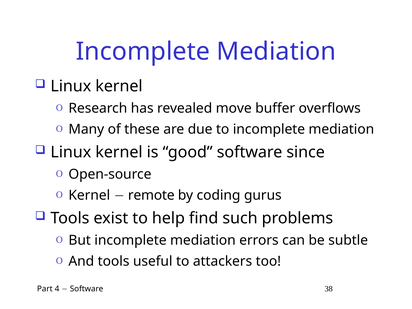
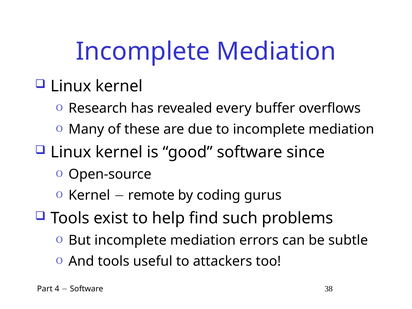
move: move -> every
